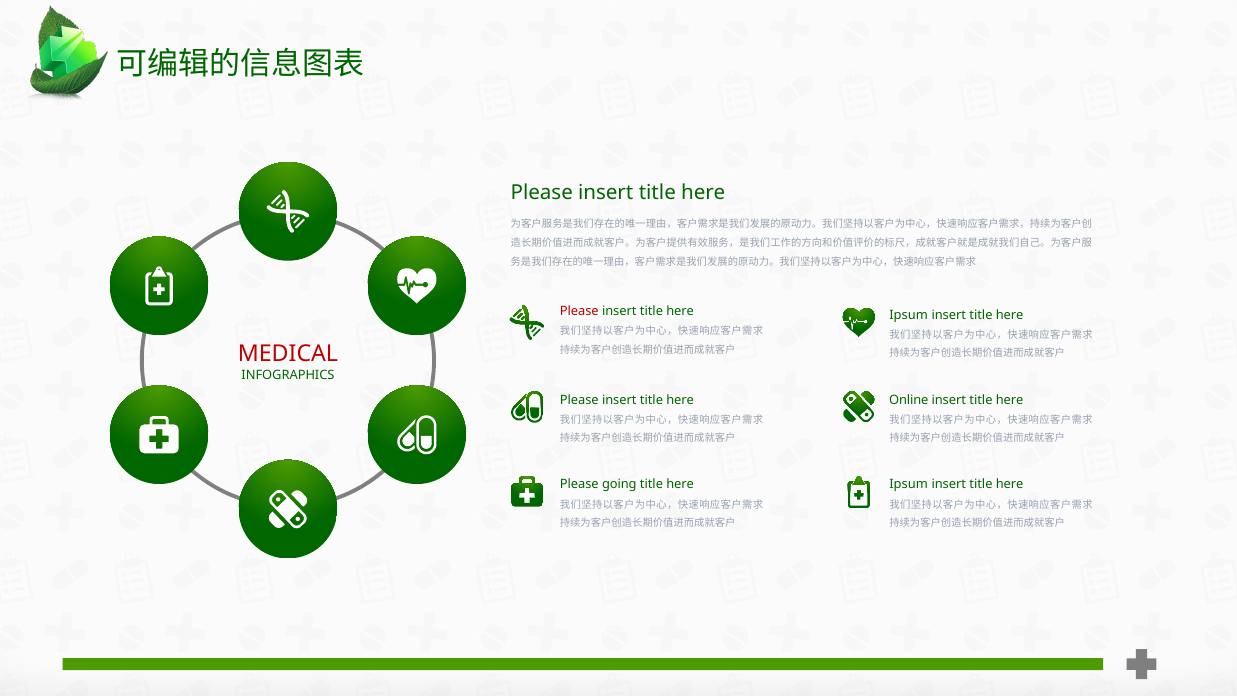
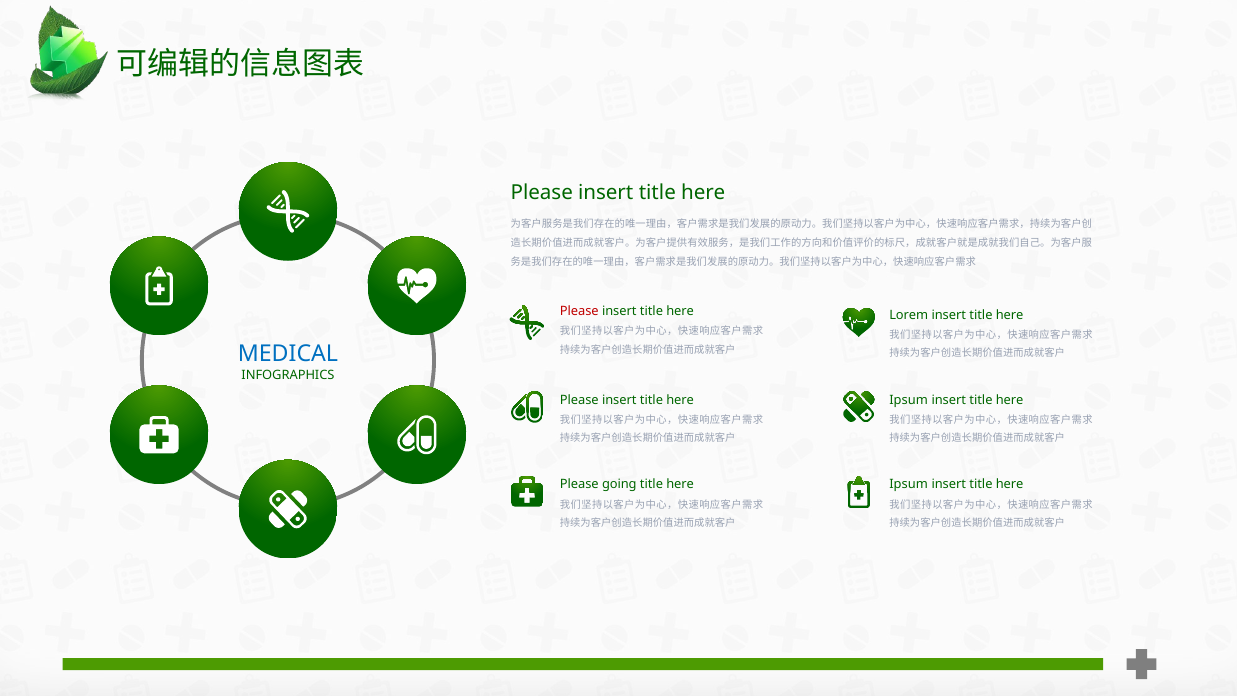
Ipsum at (909, 315): Ipsum -> Lorem
MEDICAL colour: red -> blue
Online at (909, 400): Online -> Ipsum
